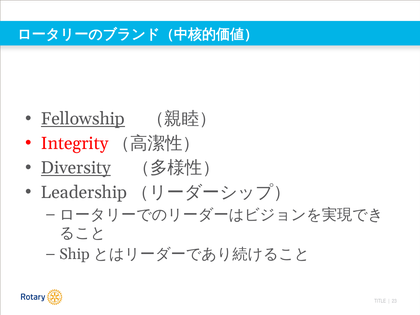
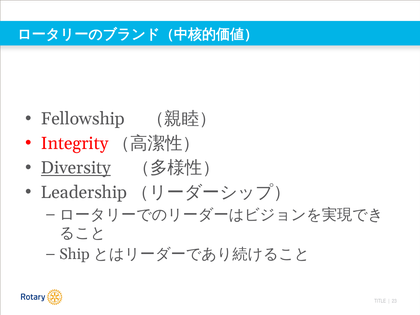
Fellowship underline: present -> none
